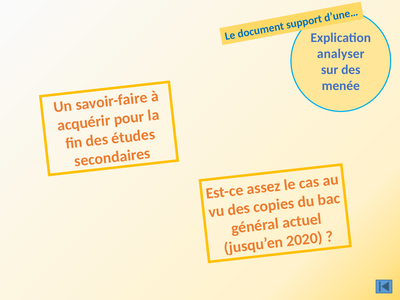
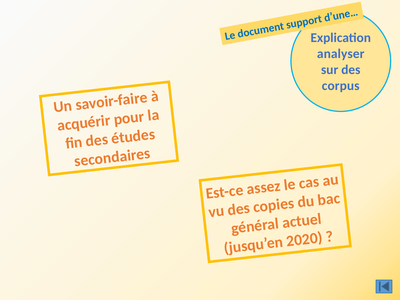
menée: menée -> corpus
